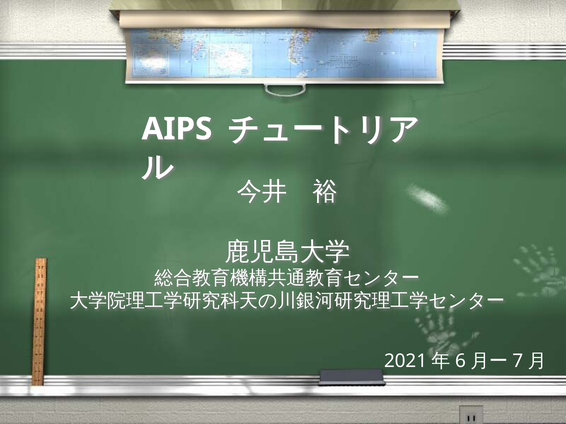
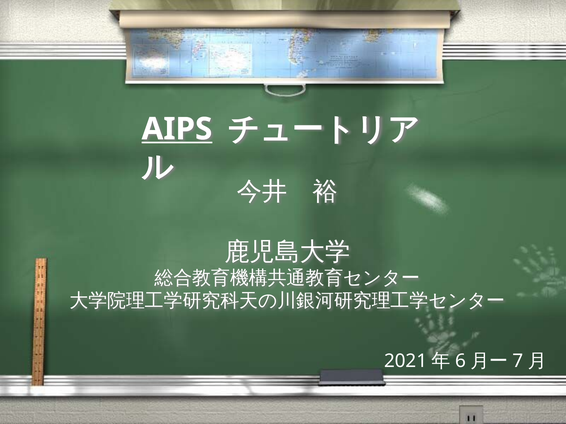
AIPS underline: none -> present
